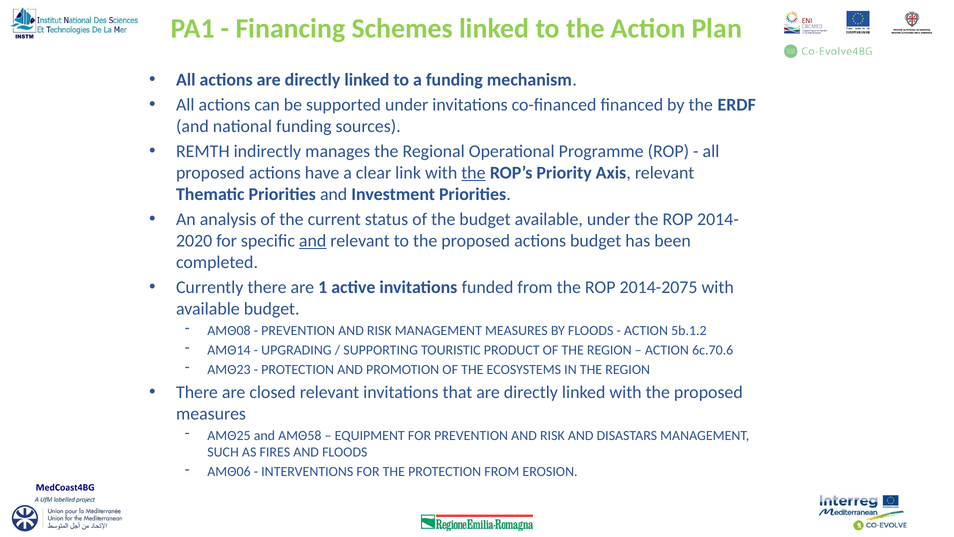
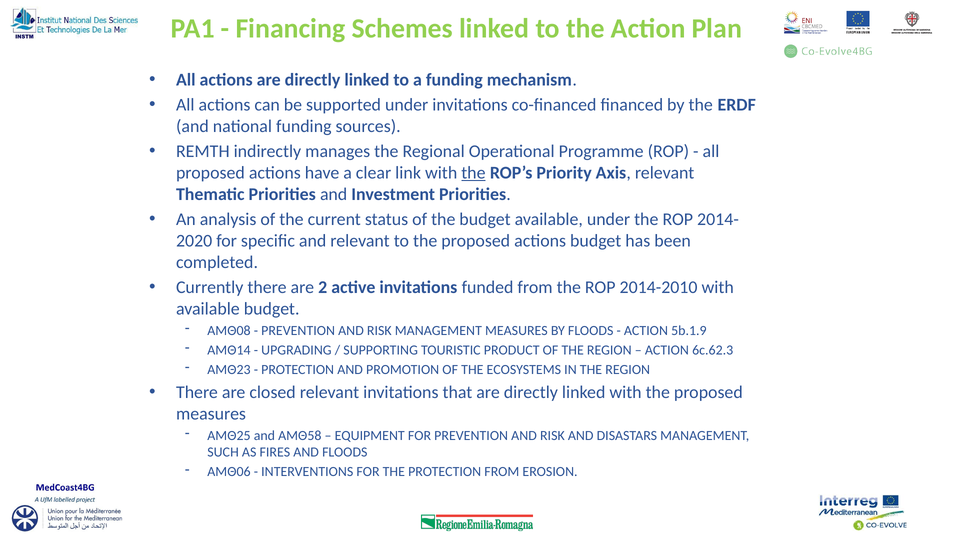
and at (313, 241) underline: present -> none
1: 1 -> 2
2014-2075: 2014-2075 -> 2014-2010
5b.1.2: 5b.1.2 -> 5b.1.9
6c.70.6: 6c.70.6 -> 6c.62.3
